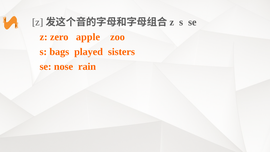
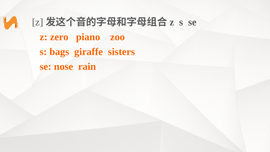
apple: apple -> piano
played: played -> giraffe
